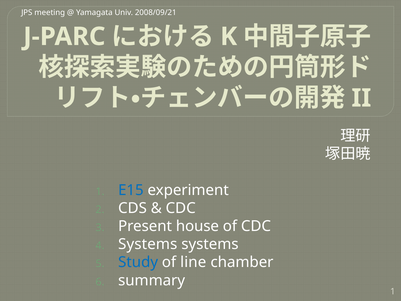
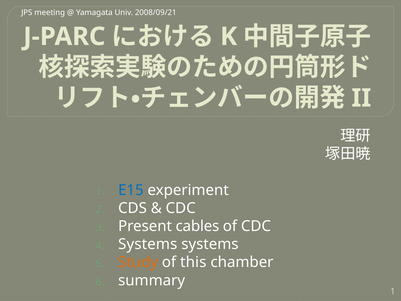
house: house -> cables
Study colour: blue -> orange
line: line -> this
